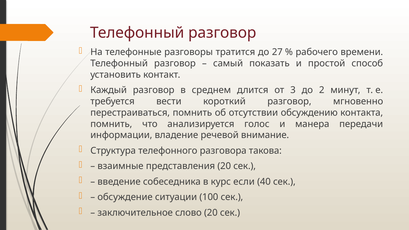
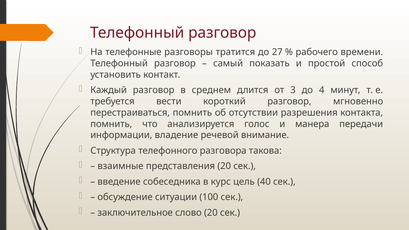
2: 2 -> 4
обсуждению: обсуждению -> разрешения
если: если -> цель
